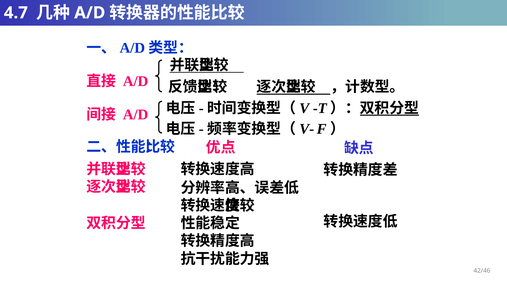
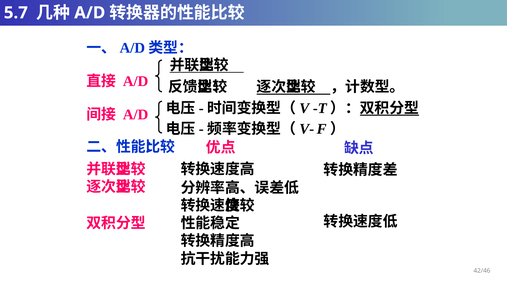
4.7: 4.7 -> 5.7
